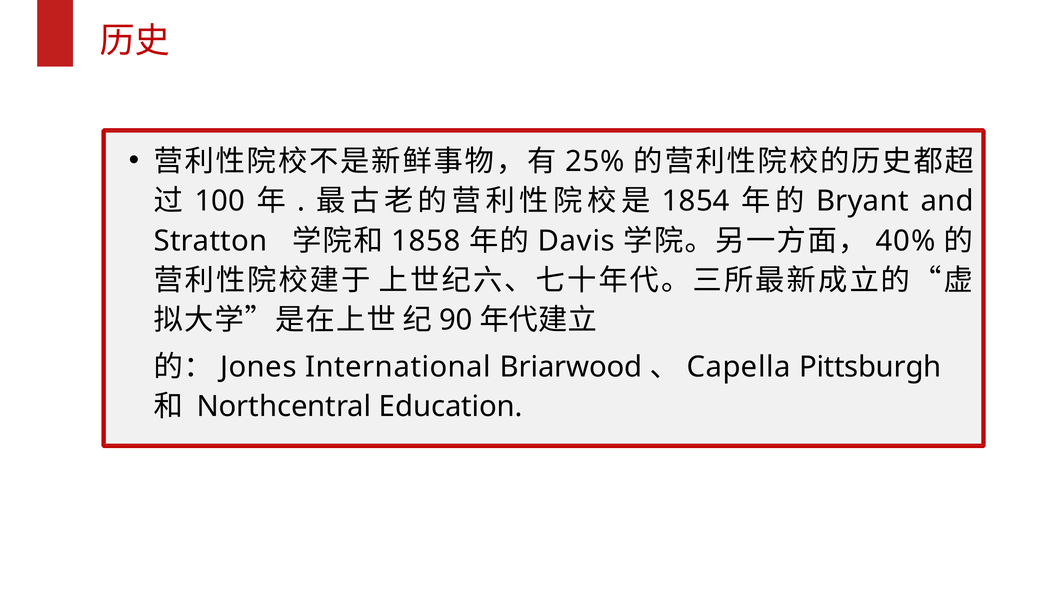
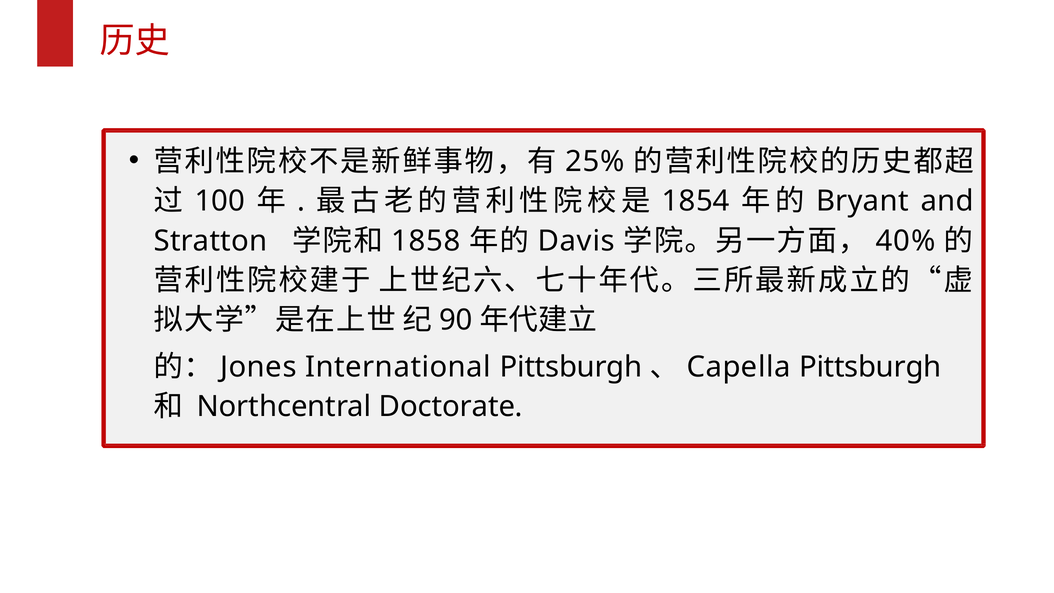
International Briarwood: Briarwood -> Pittsburgh
Education: Education -> Doctorate
